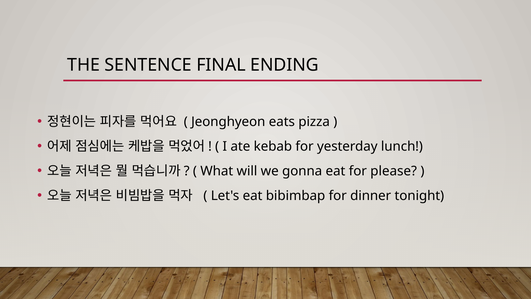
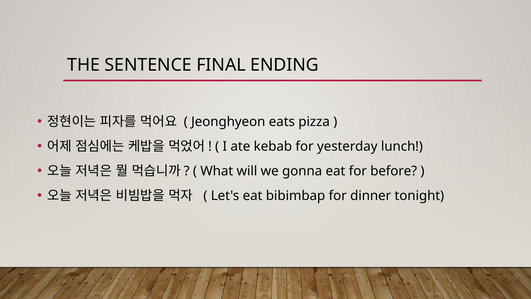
please: please -> before
